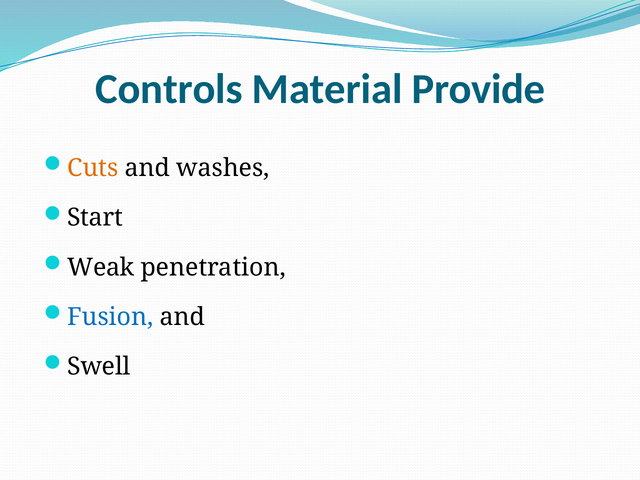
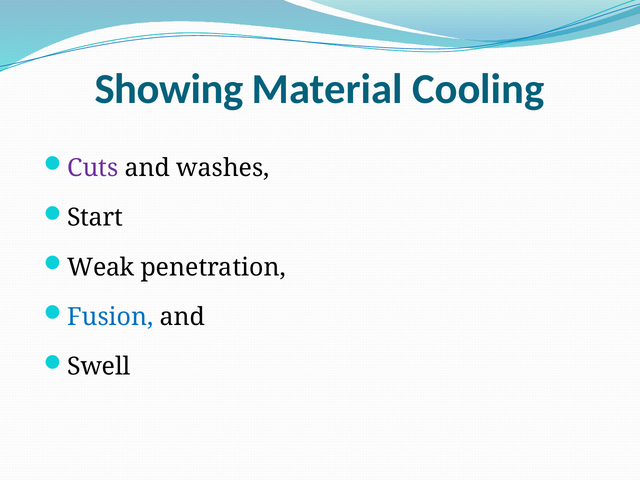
Controls: Controls -> Showing
Provide: Provide -> Cooling
Cuts colour: orange -> purple
